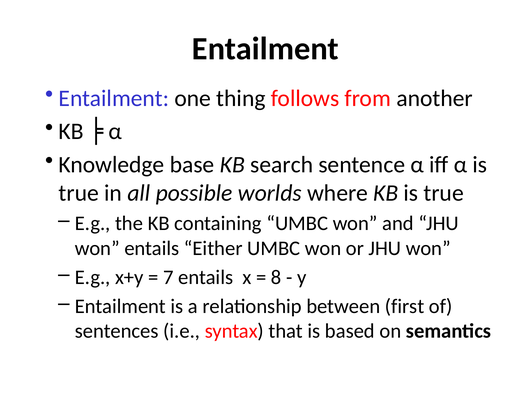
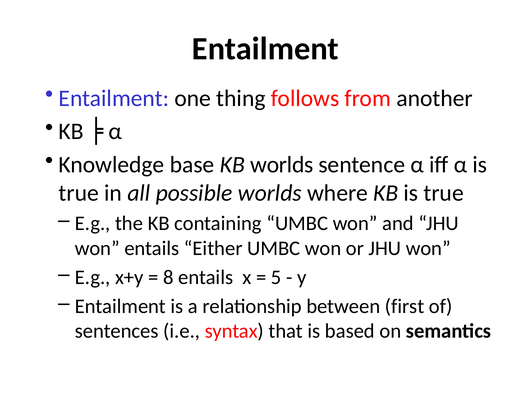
KB search: search -> worlds
7: 7 -> 8
8: 8 -> 5
